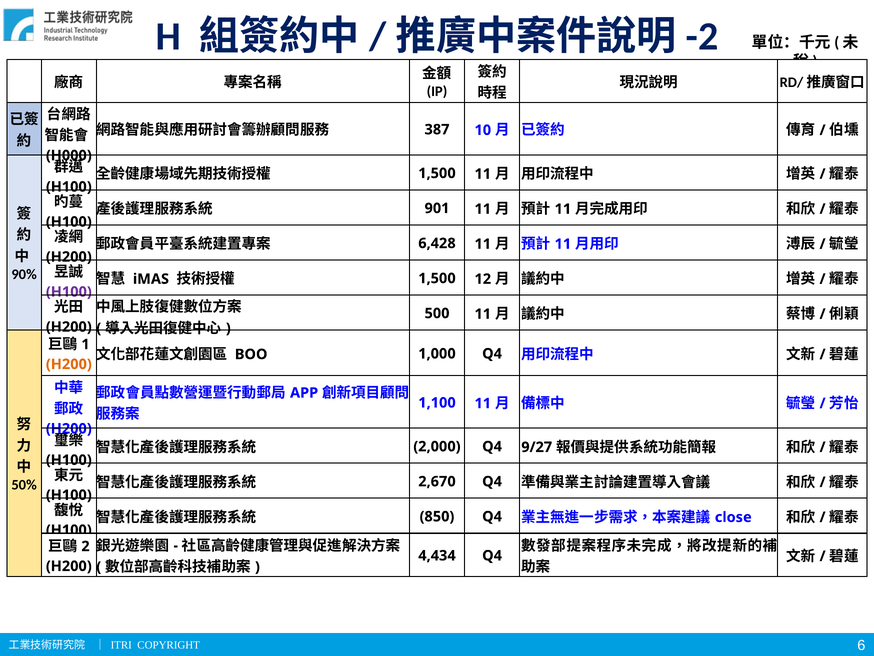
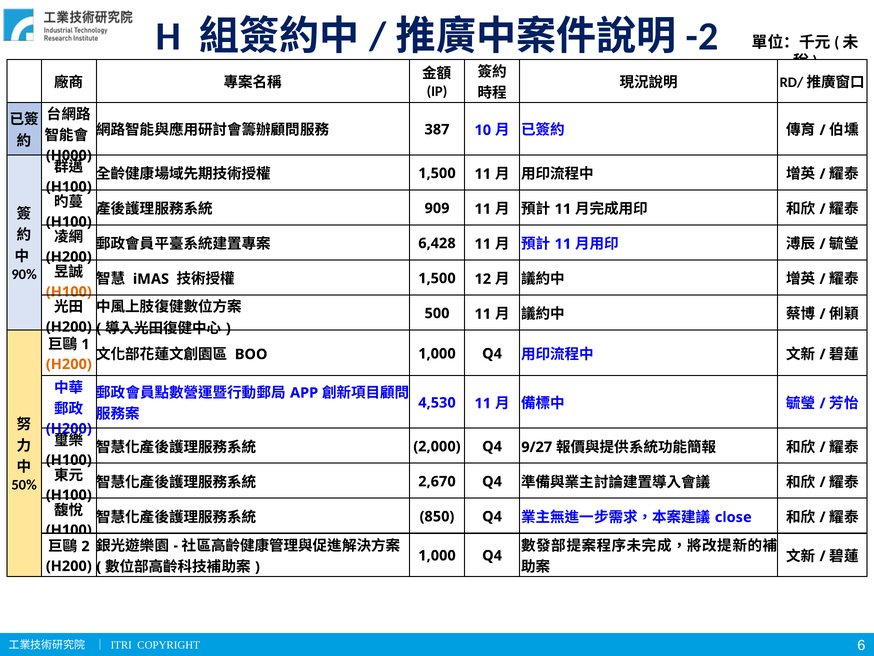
901: 901 -> 909
H100 at (69, 292) colour: purple -> orange
1,100: 1,100 -> 4,530
4,434 at (437, 555): 4,434 -> 1,000
